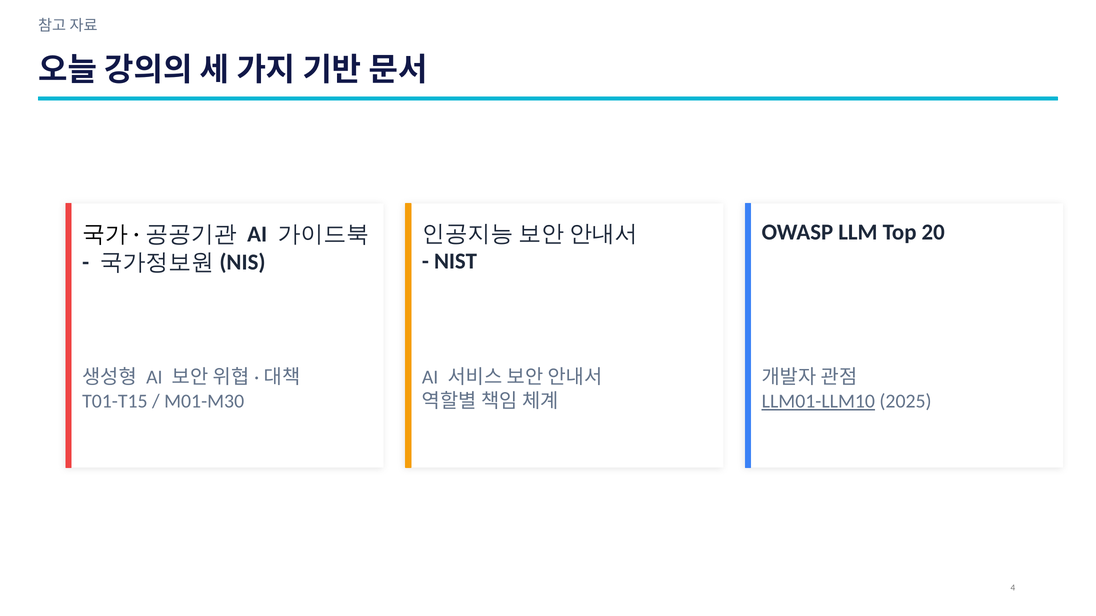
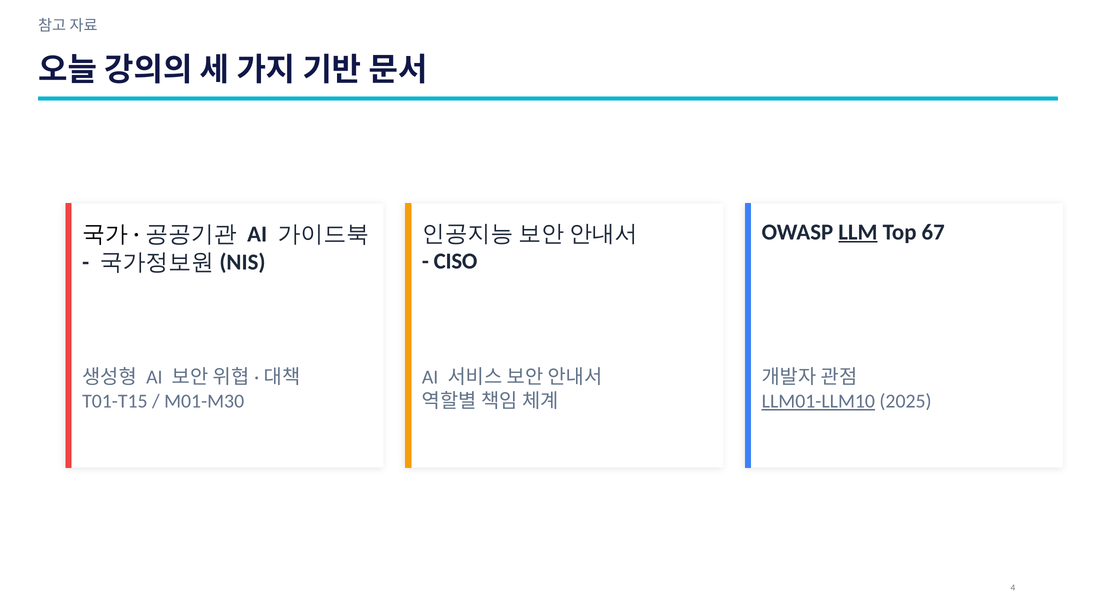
LLM underline: none -> present
20: 20 -> 67
NIST: NIST -> CISO
